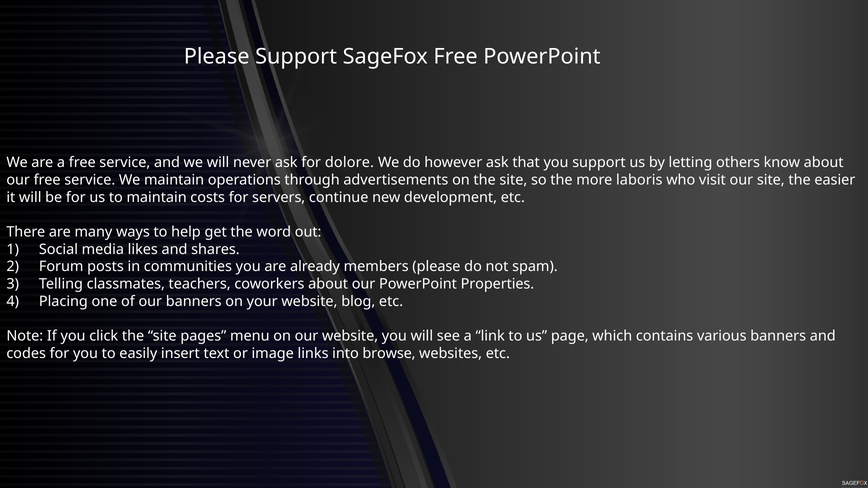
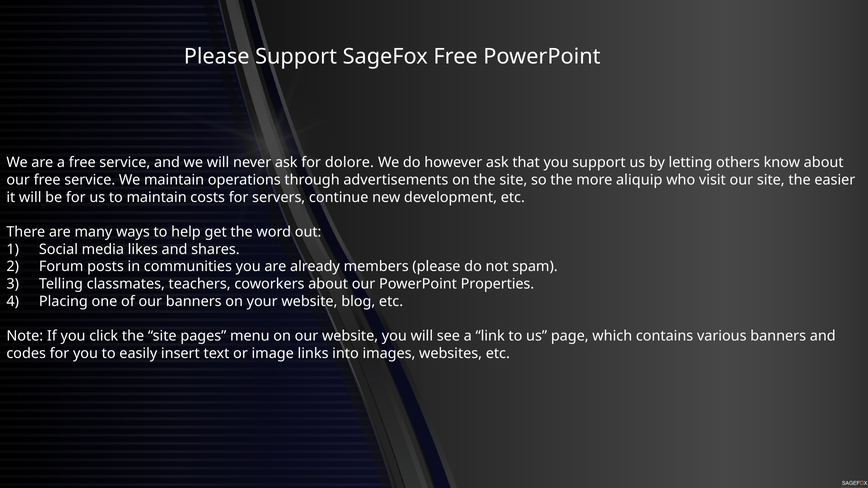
laboris: laboris -> aliquip
browse: browse -> images
